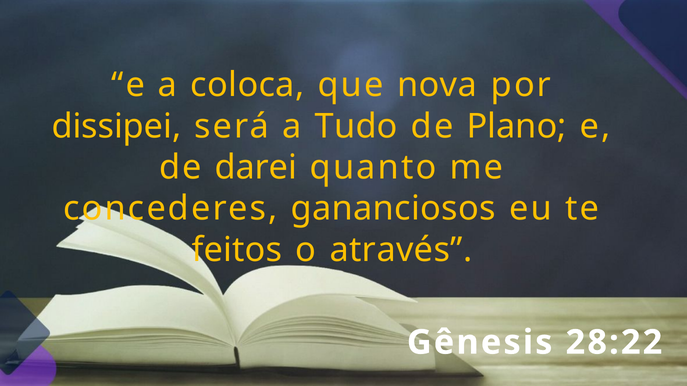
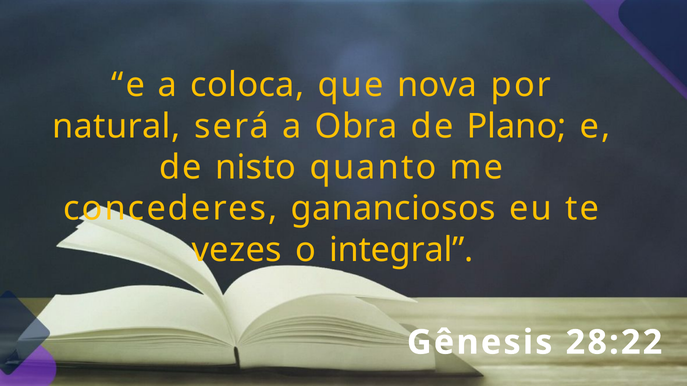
dissipei: dissipei -> natural
Tudo: Tudo -> Obra
darei: darei -> nisto
feitos: feitos -> vezes
através: através -> integral
